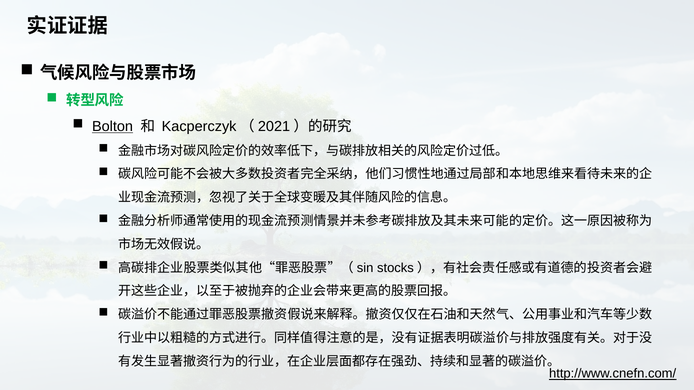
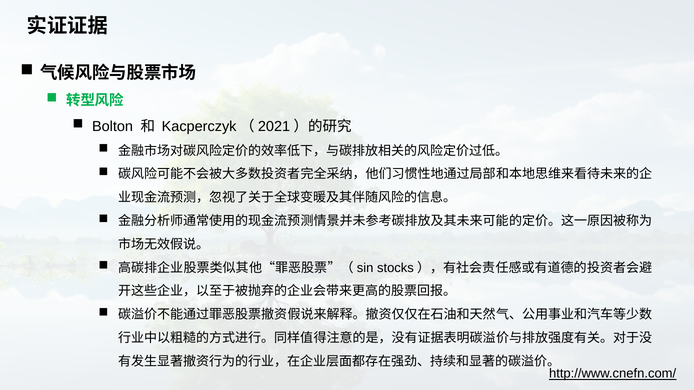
Bolton underline: present -> none
